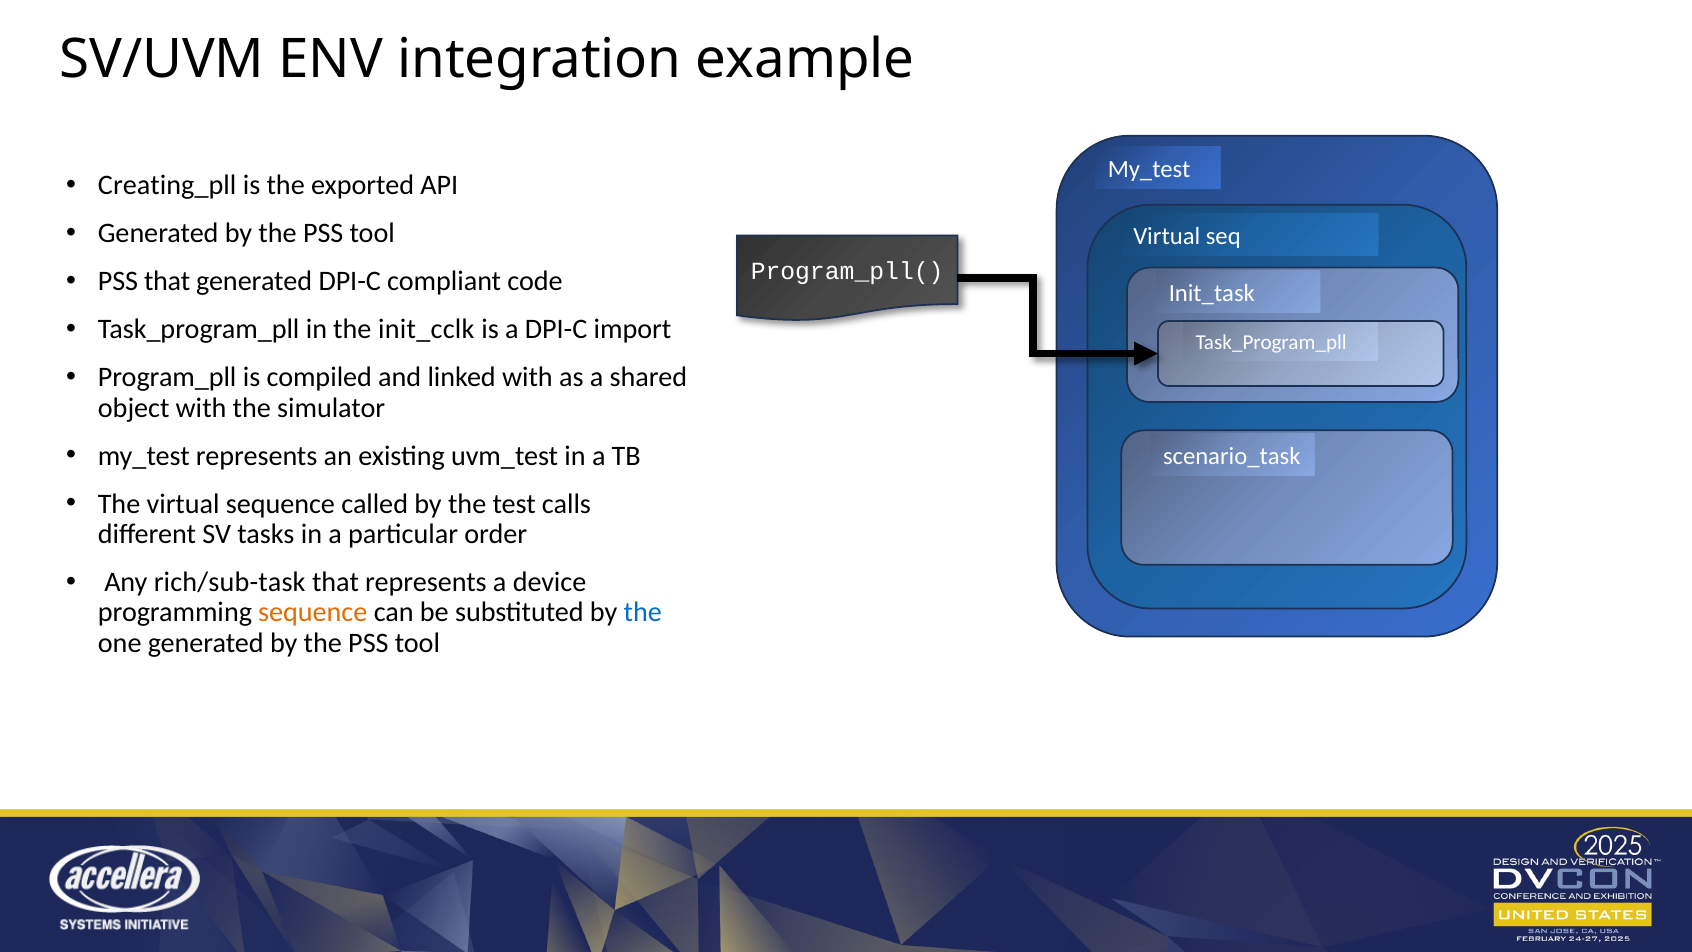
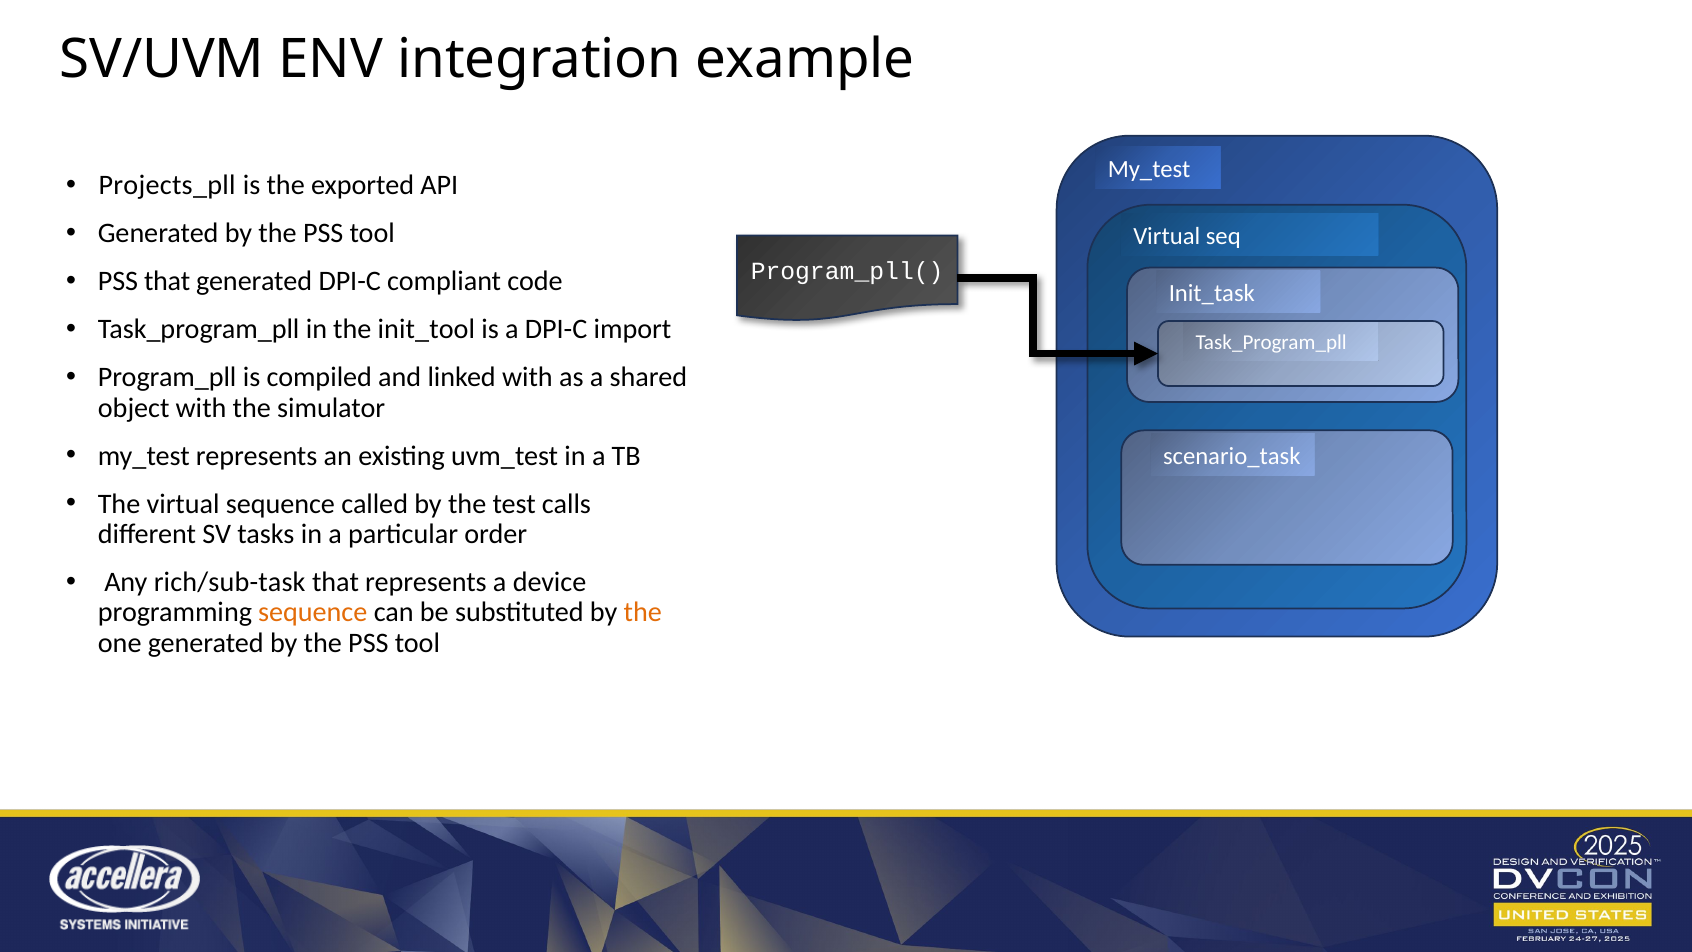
Creating_pll: Creating_pll -> Projects_pll
init_cclk: init_cclk -> init_tool
the at (643, 613) colour: blue -> orange
